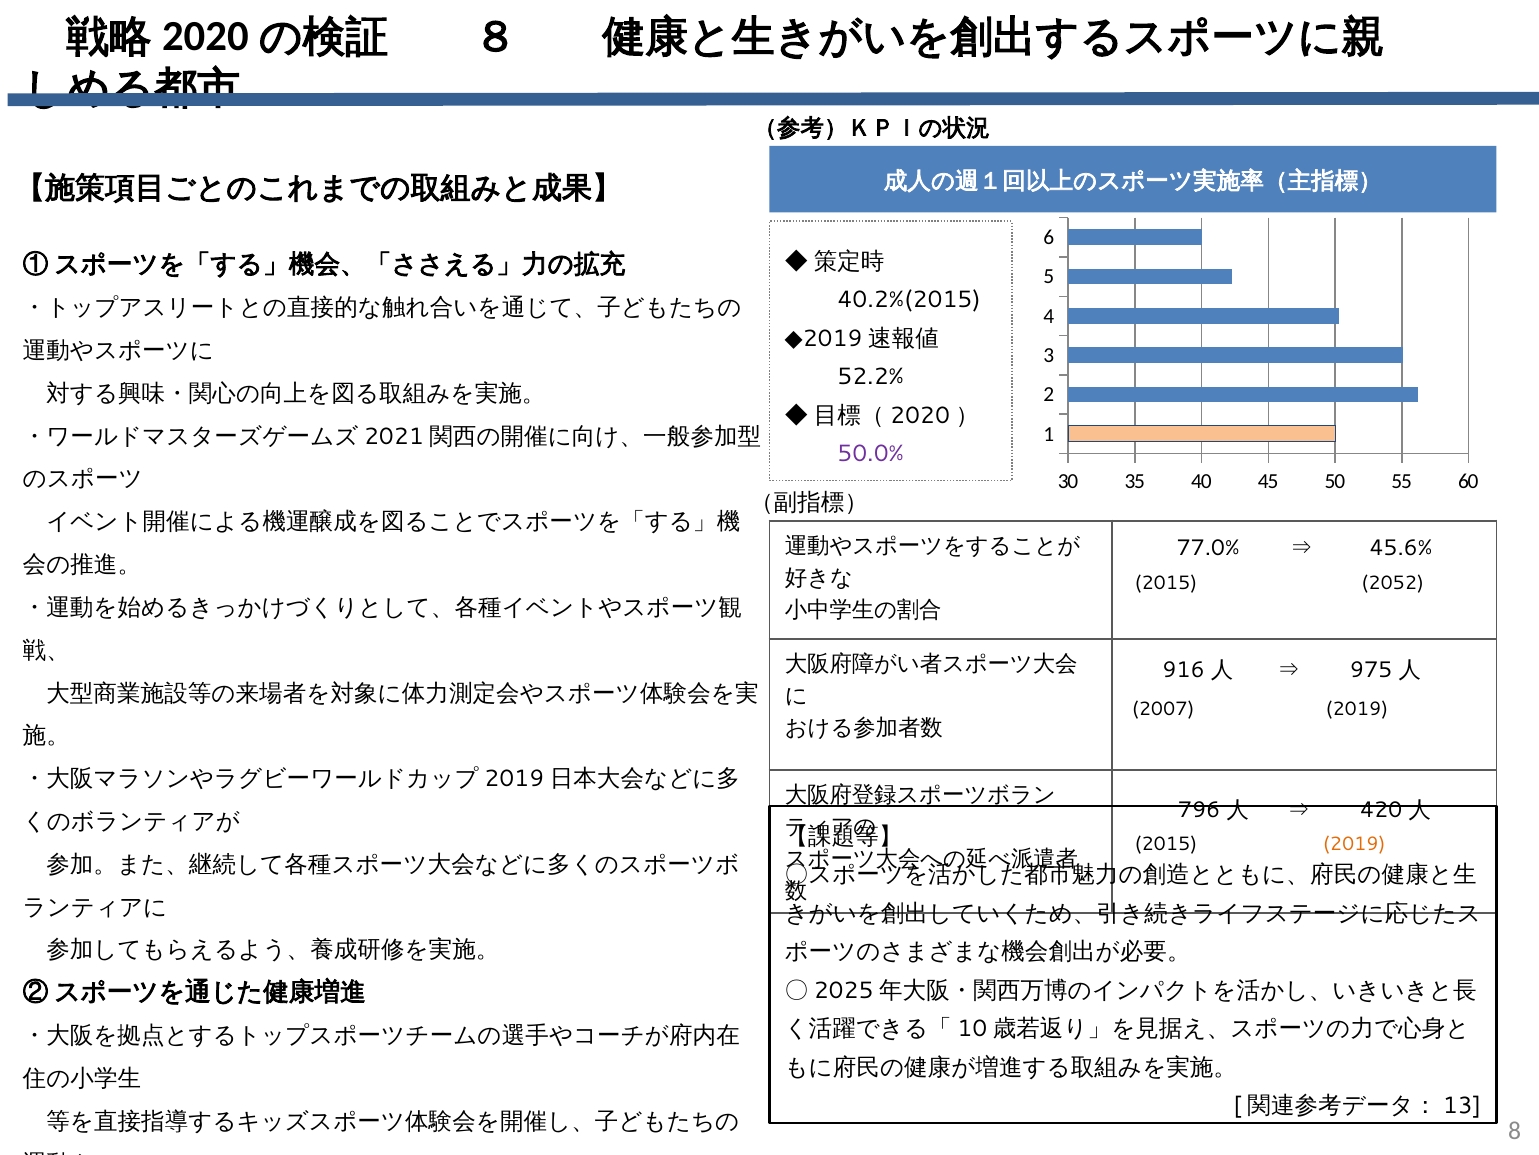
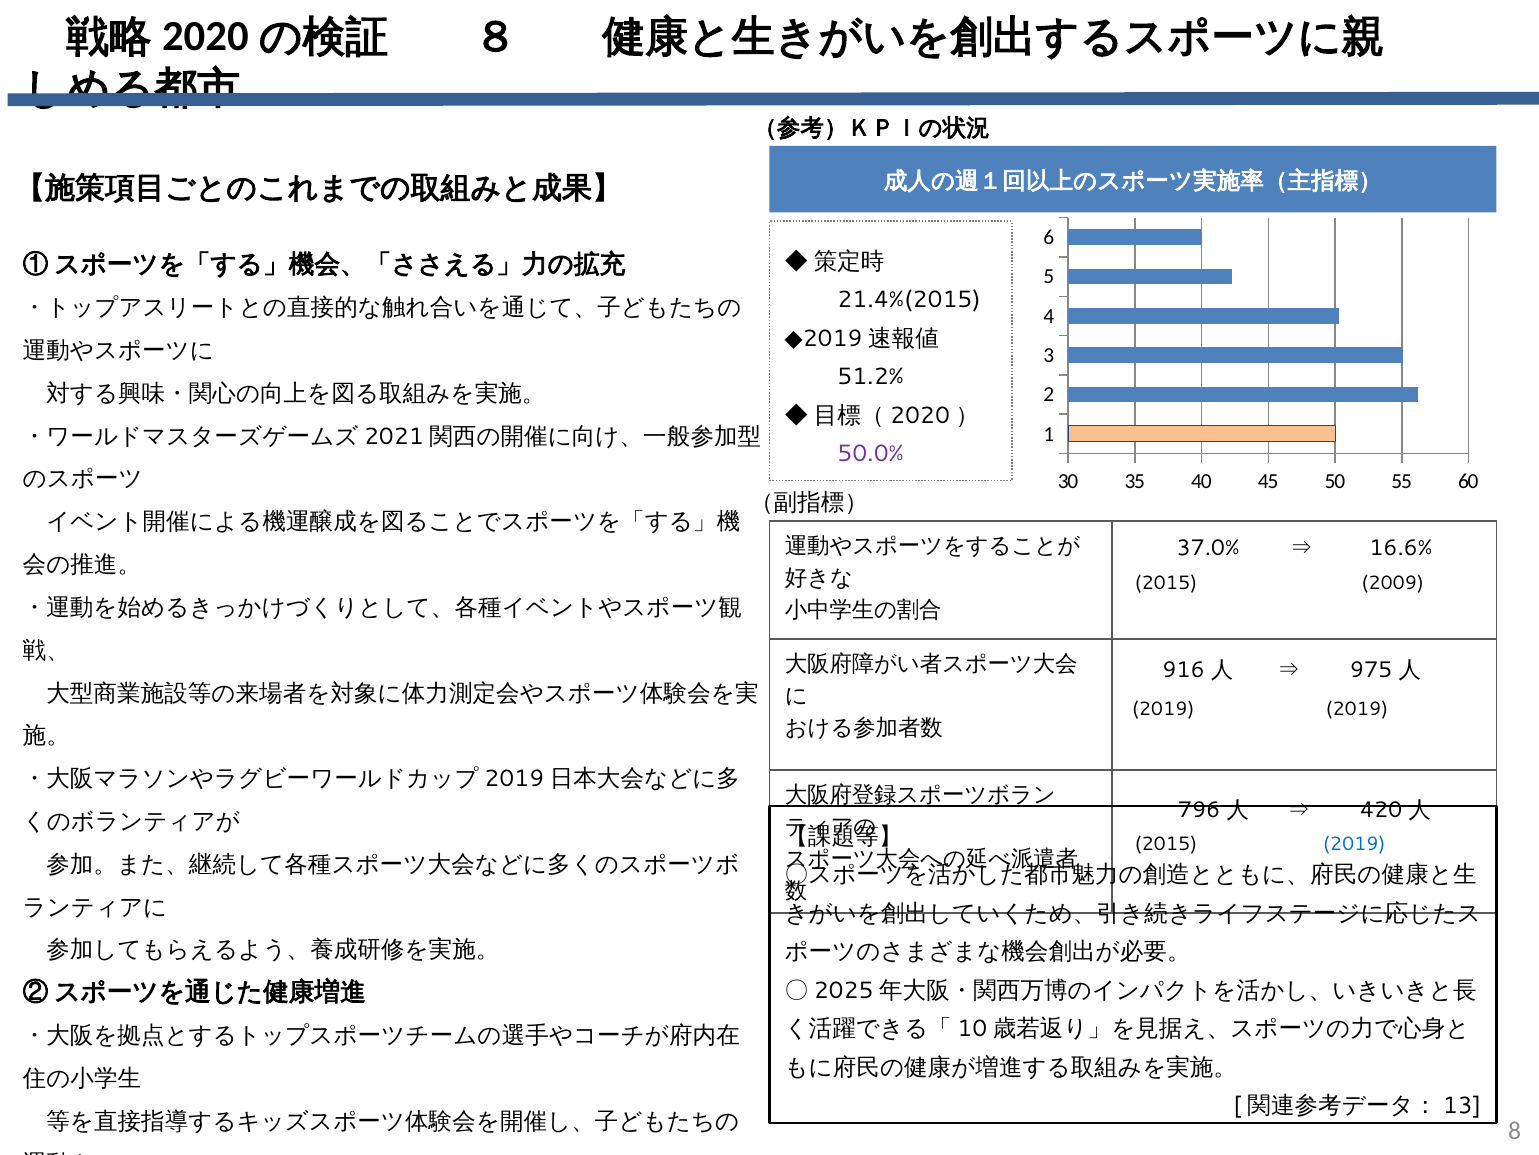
40.2%(2015: 40.2%(2015 -> 21.4%(2015
52.2%: 52.2% -> 51.2%
77.0%: 77.0% -> 37.0%
45.6%: 45.6% -> 16.6%
2052: 2052 -> 2009
2007 at (1163, 709): 2007 -> 2019
2019 at (1354, 844) colour: orange -> blue
